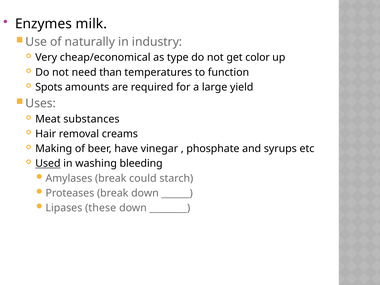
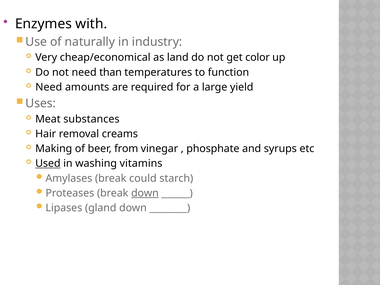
milk: milk -> with
type: type -> land
Spots at (49, 87): Spots -> Need
have: have -> from
bleeding: bleeding -> vitamins
down at (145, 193) underline: none -> present
these: these -> gland
